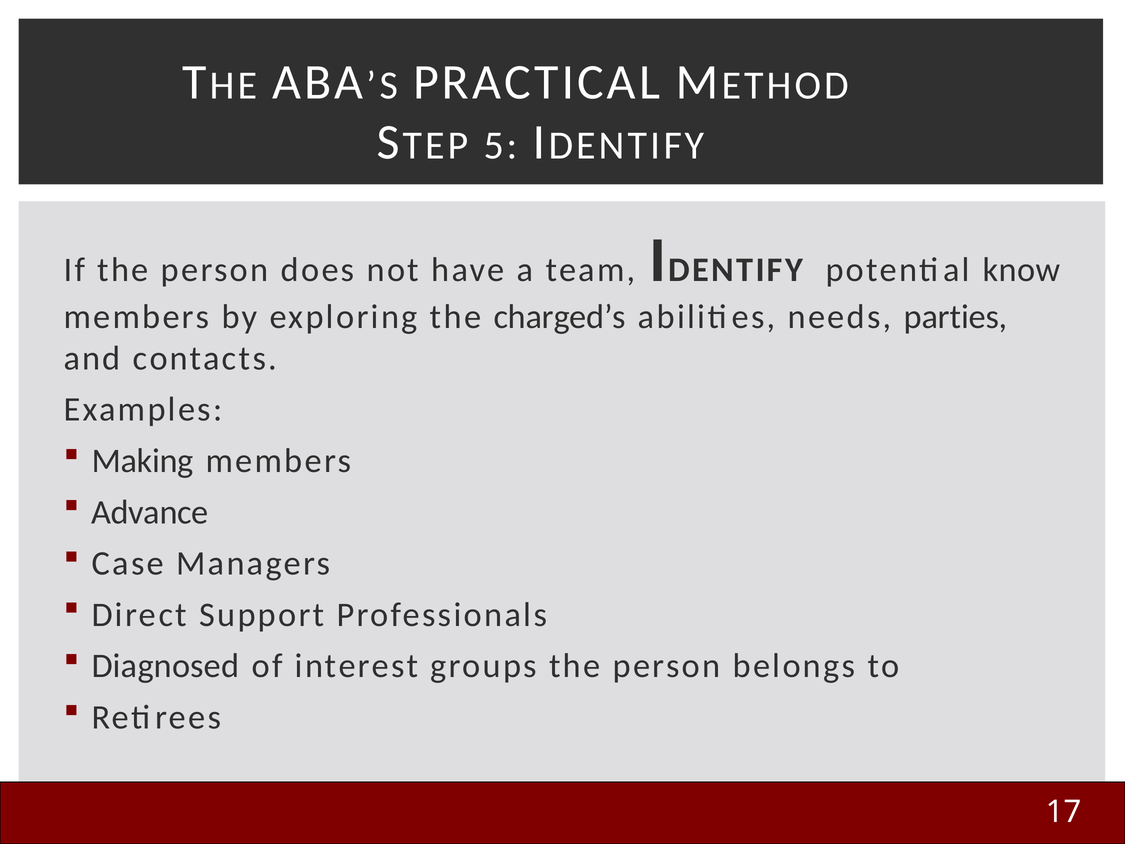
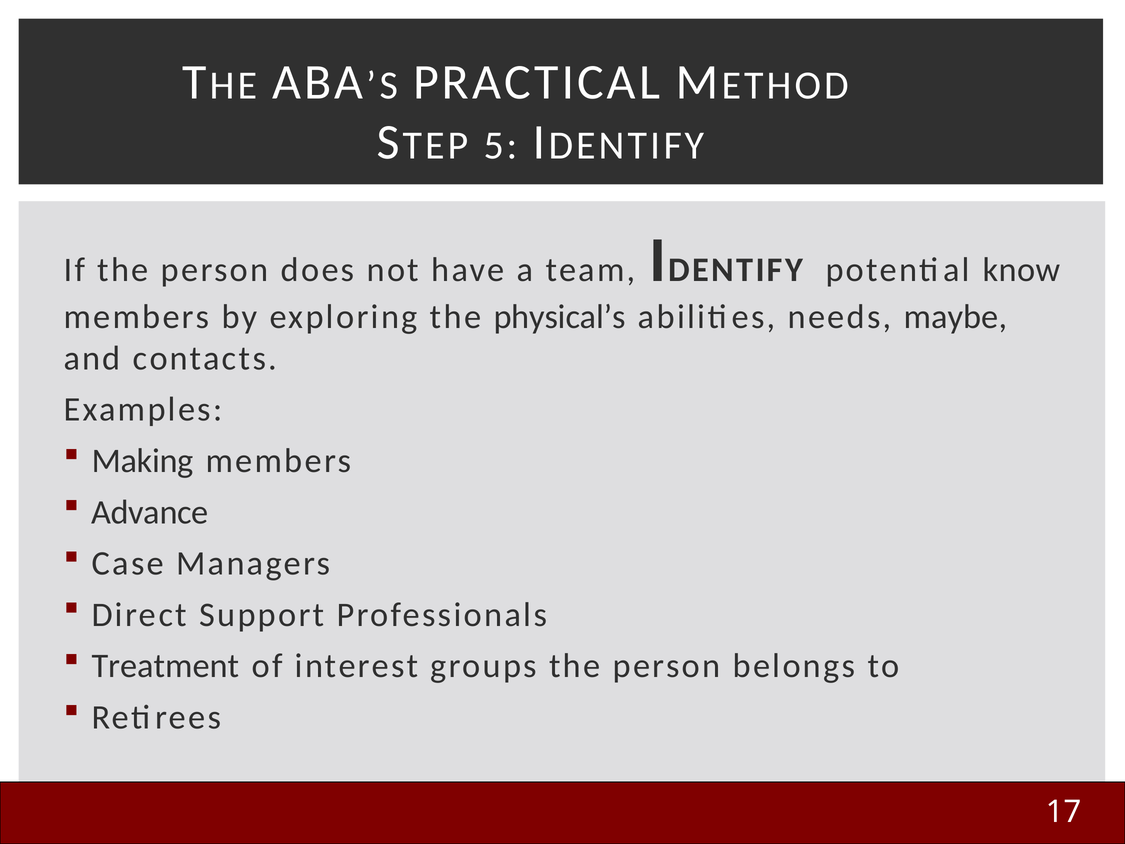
charged’s: charged’s -> physical’s
parties: parties -> maybe
Diagnosed: Diagnosed -> Treatment
